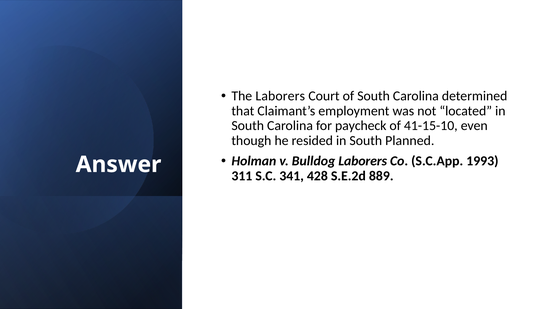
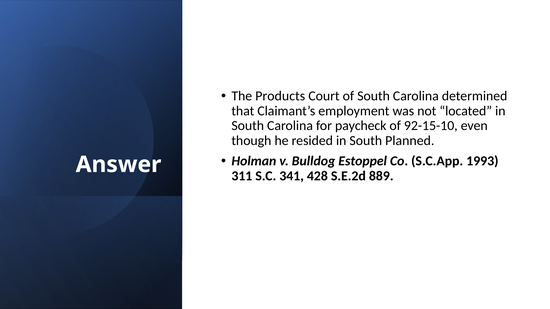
The Laborers: Laborers -> Products
41-15-10: 41-15-10 -> 92-15-10
Bulldog Laborers: Laborers -> Estoppel
